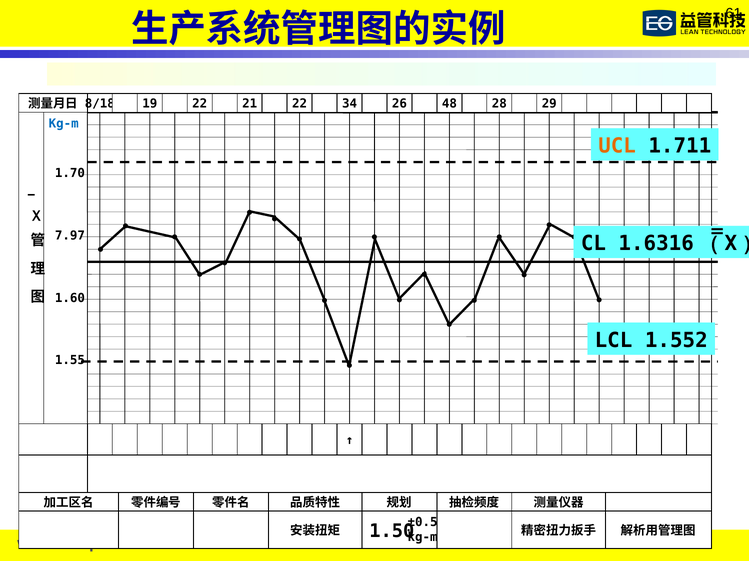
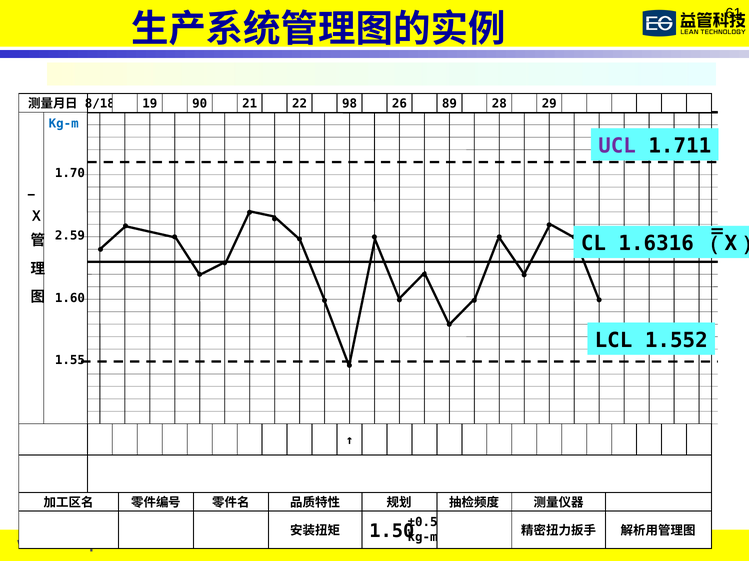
19 22: 22 -> 90
34: 34 -> 98
48: 48 -> 89
UCL colour: orange -> purple
7.97: 7.97 -> 2.59
